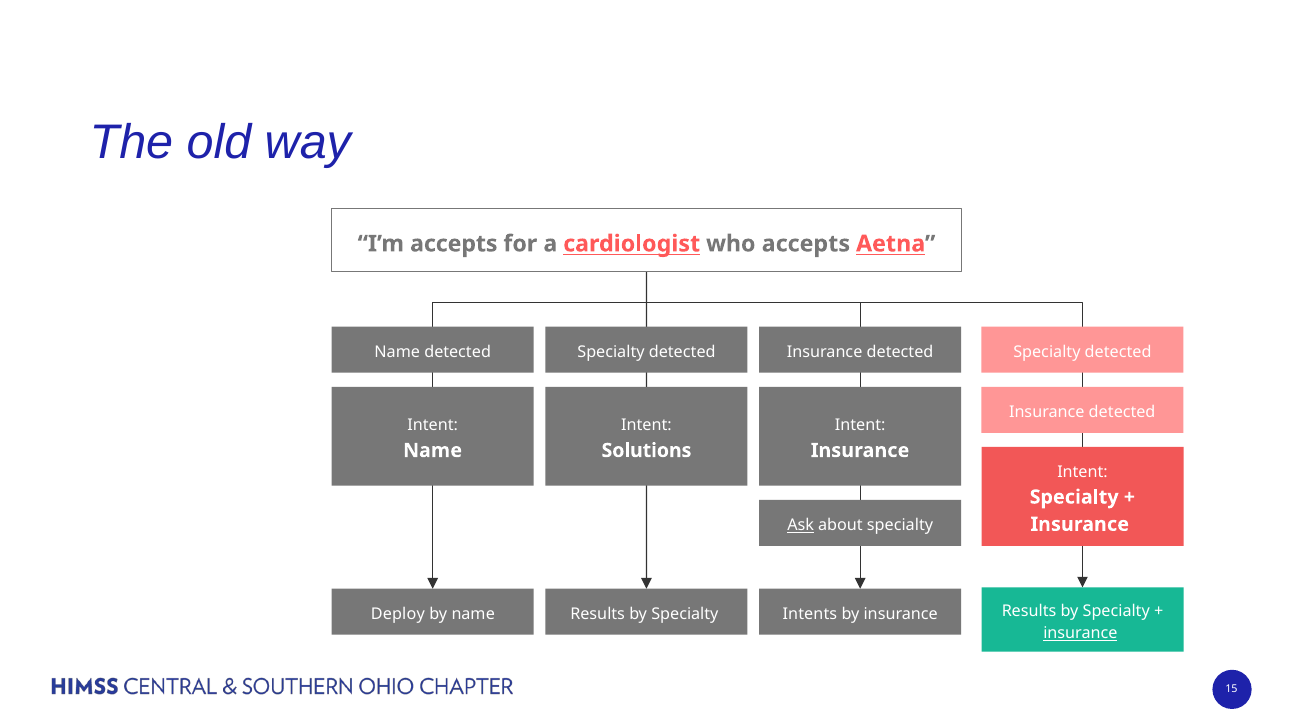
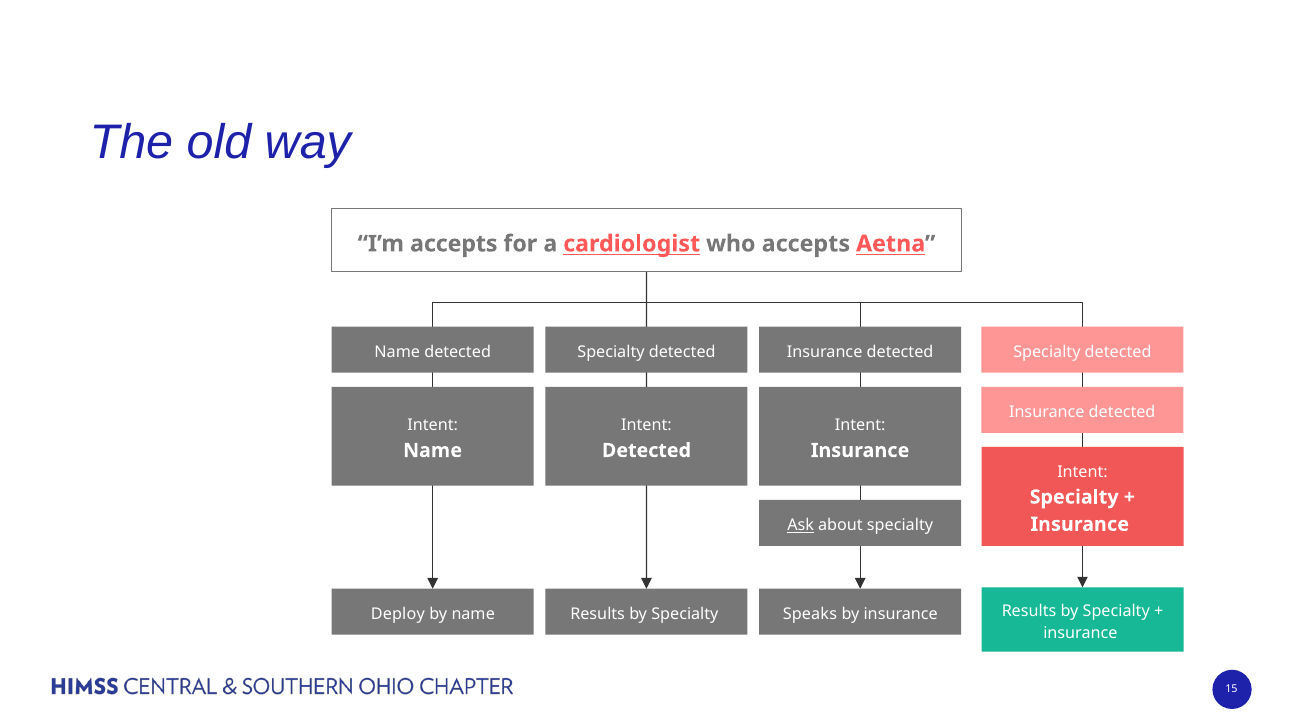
Solutions at (646, 451): Solutions -> Detected
Intents: Intents -> Speaks
insurance at (1080, 634) underline: present -> none
